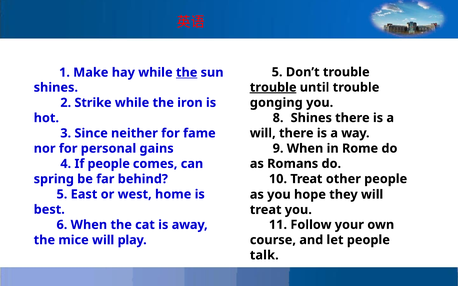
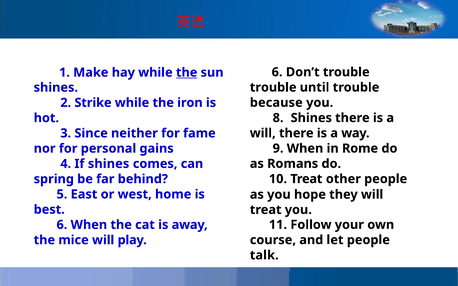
sun 5: 5 -> 6
trouble at (273, 87) underline: present -> none
gonging: gonging -> because
If people: people -> shines
